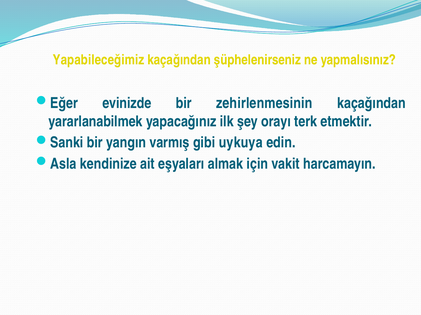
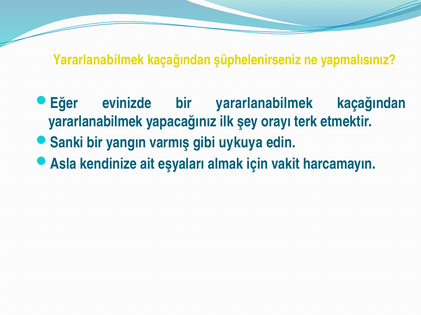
Yapabileceğimiz at (99, 60): Yapabileceğimiz -> Yararlanabilmek
bir zehirlenmesinin: zehirlenmesinin -> yararlanabilmek
